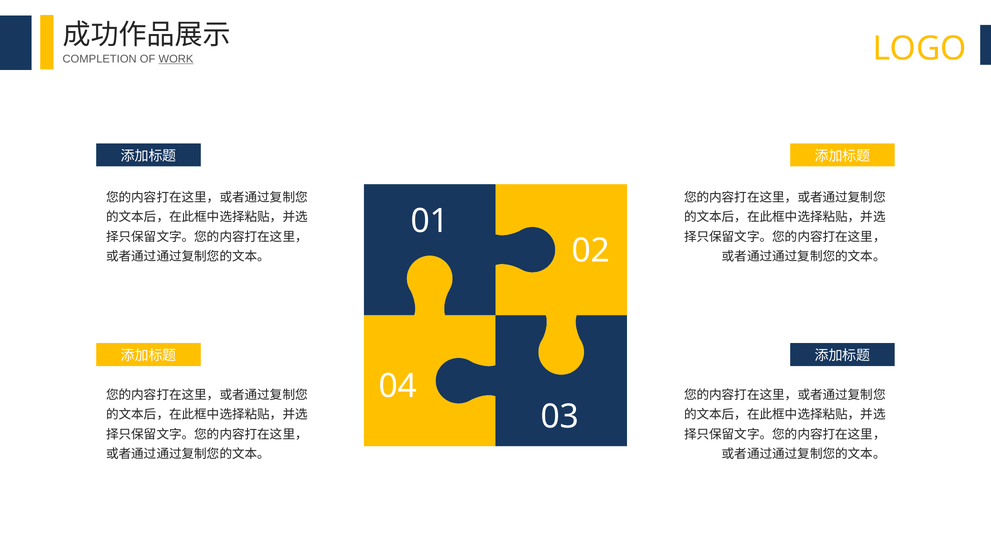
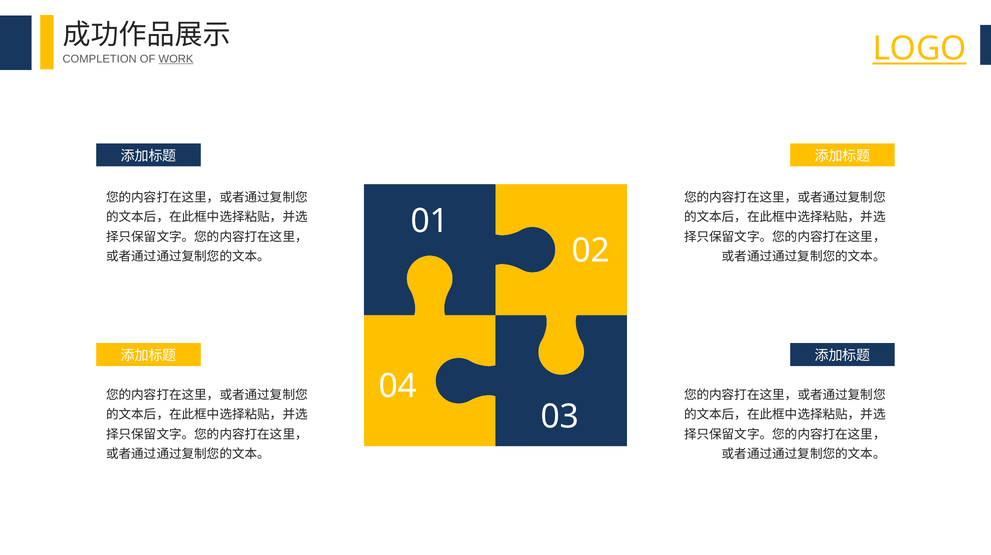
LOGO underline: none -> present
